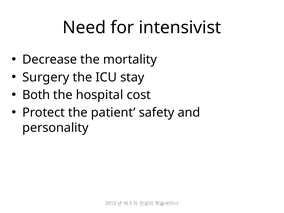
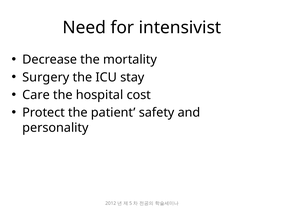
Both: Both -> Care
